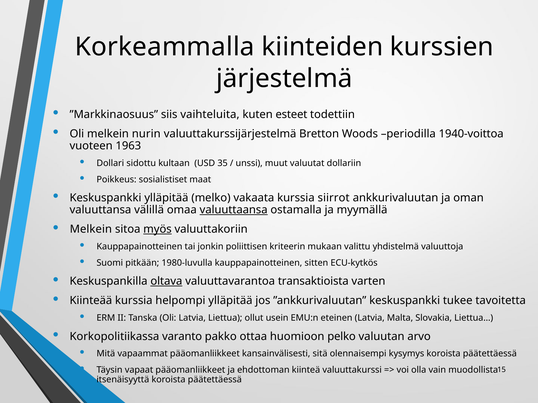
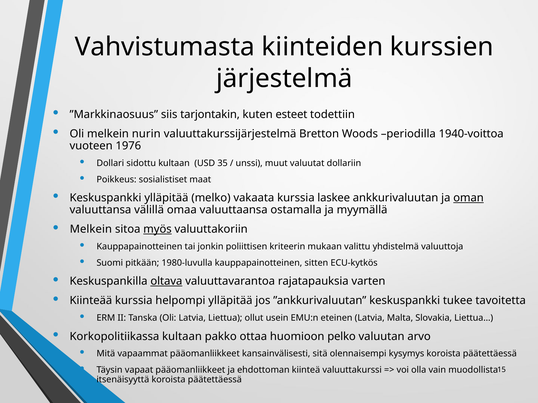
Korkeammalla: Korkeammalla -> Vahvistumasta
vaihteluita: vaihteluita -> tarjontakin
1963: 1963 -> 1976
siirrot: siirrot -> laskee
oman underline: none -> present
valuuttaansa underline: present -> none
transaktioista: transaktioista -> rajatapauksia
Korkopolitiikassa varanto: varanto -> kultaan
